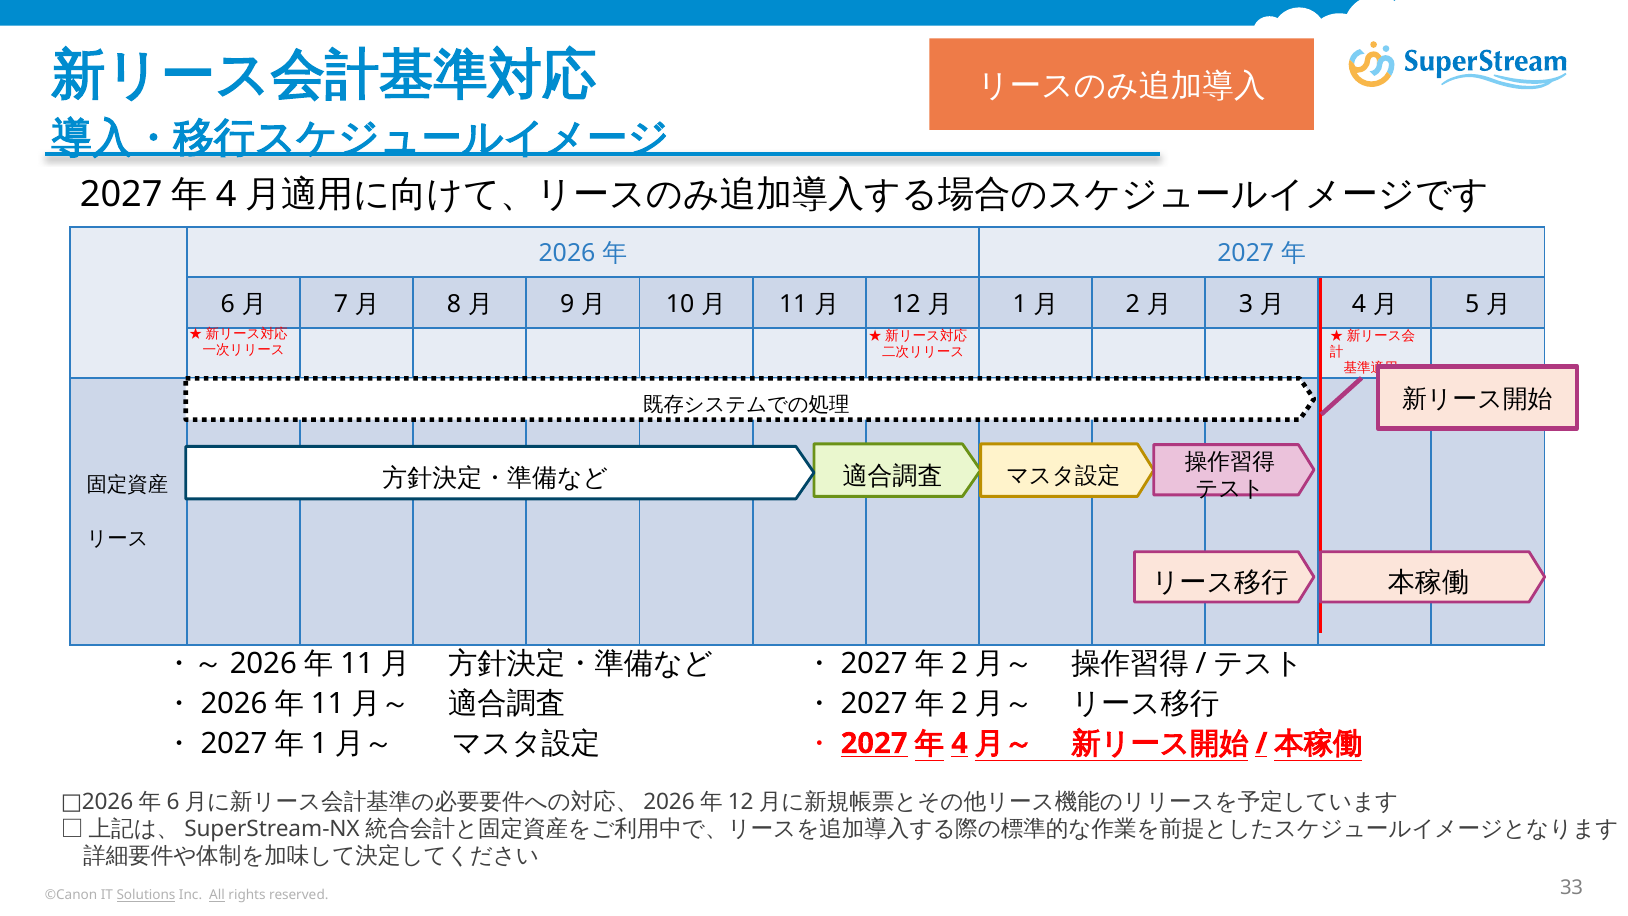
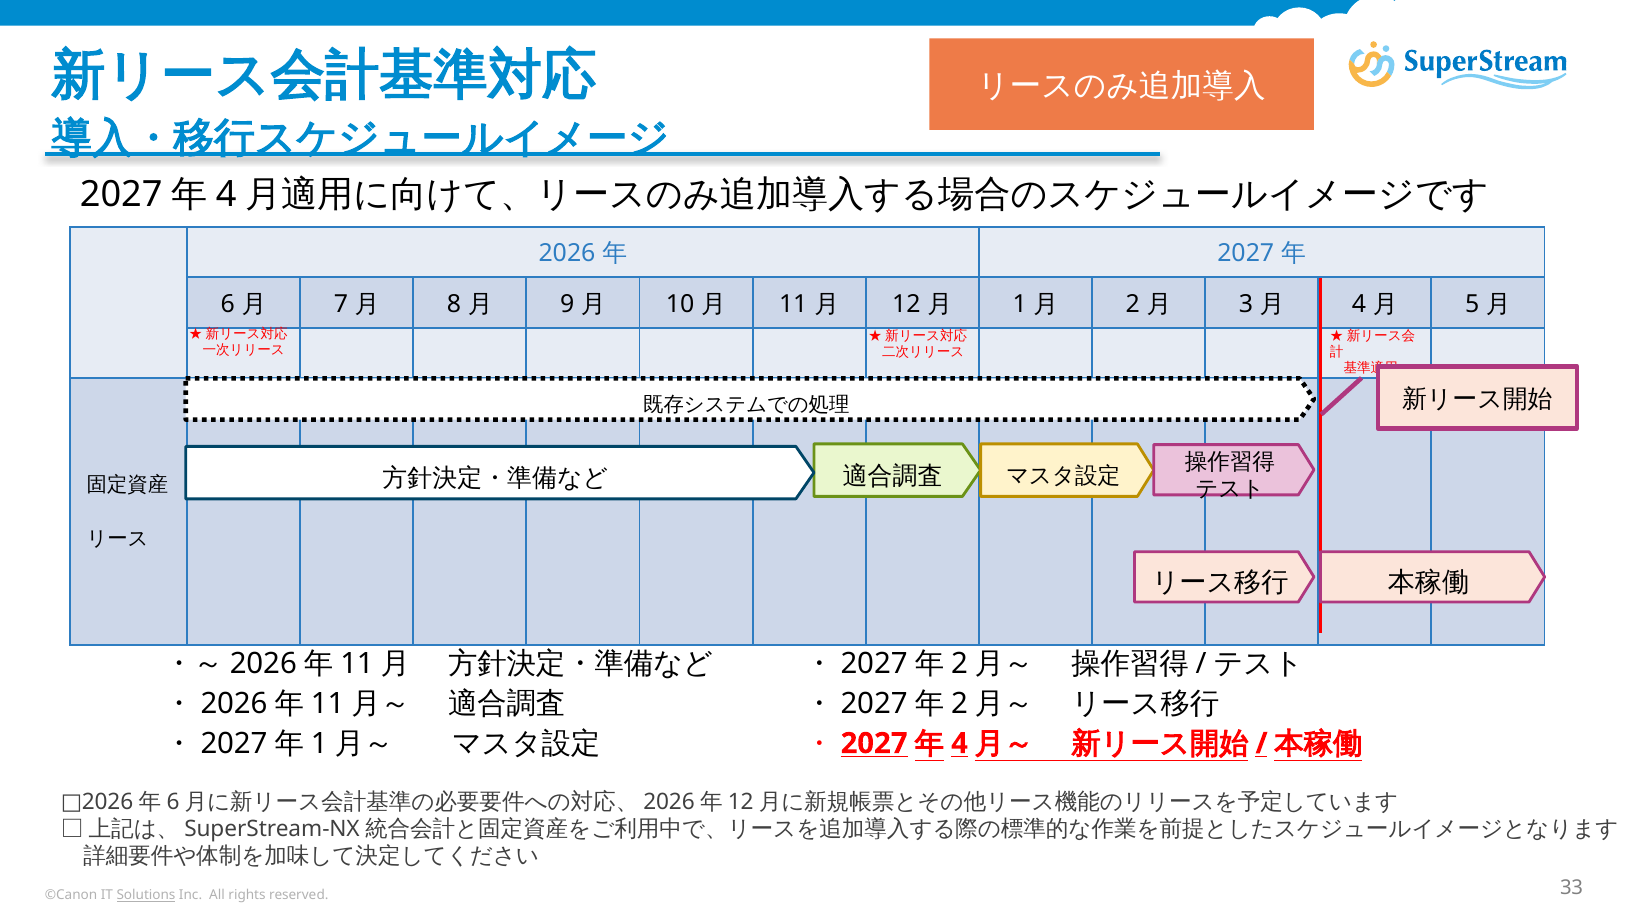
All underline: present -> none
